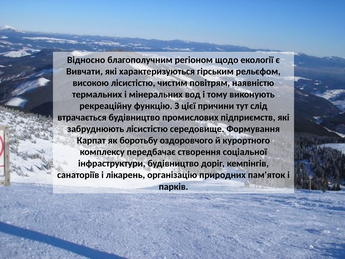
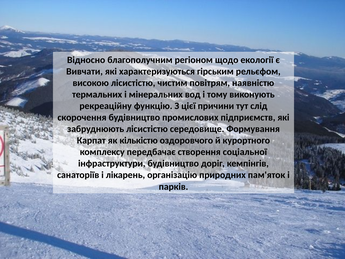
втрачається: втрачається -> скорочення
боротьбу: боротьбу -> кількістю
